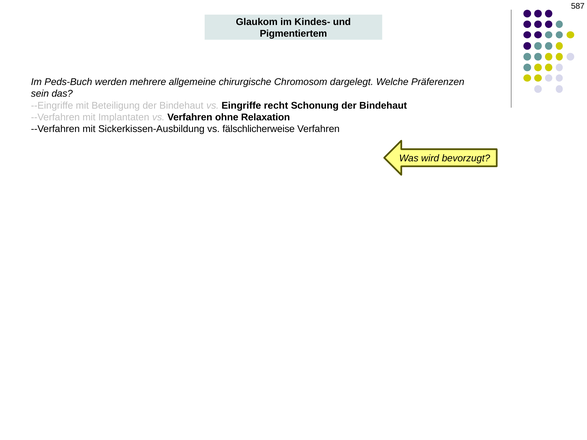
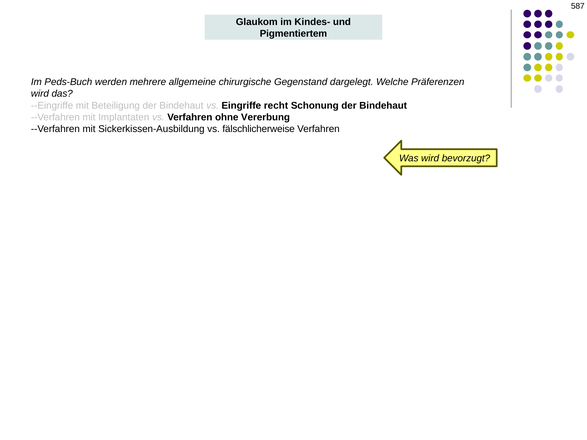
Chromosom: Chromosom -> Gegenstand
sein at (40, 94): sein -> wird
Relaxation: Relaxation -> Vererbung
